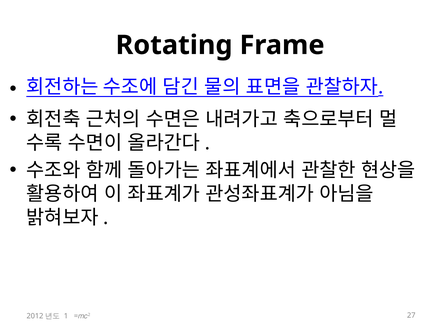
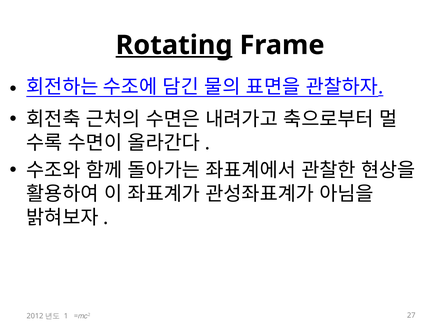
Rotating underline: none -> present
